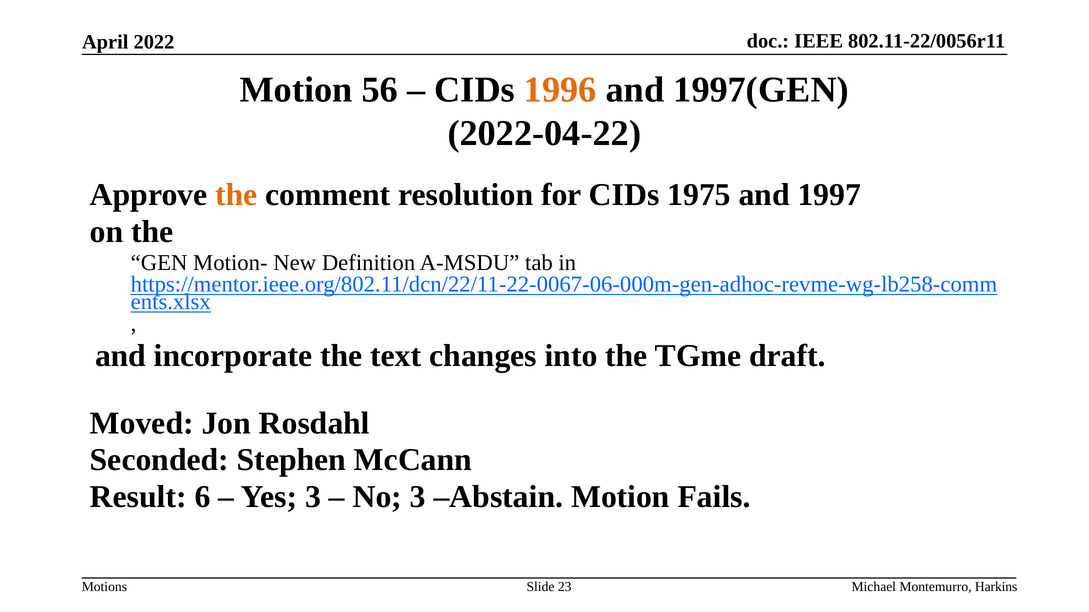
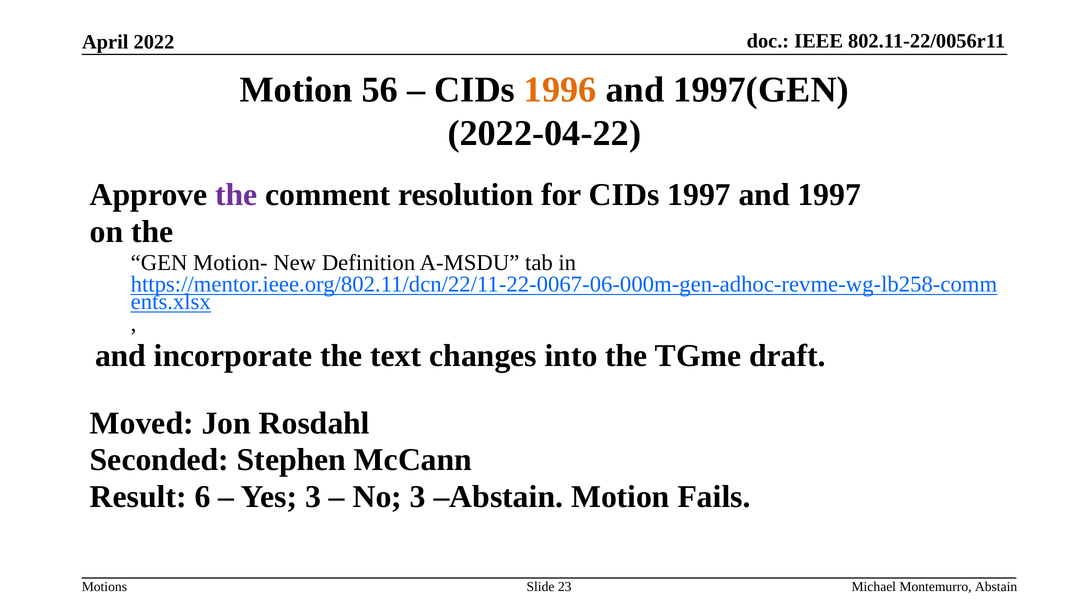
the at (236, 195) colour: orange -> purple
CIDs 1975: 1975 -> 1997
Montemurro Harkins: Harkins -> Abstain
